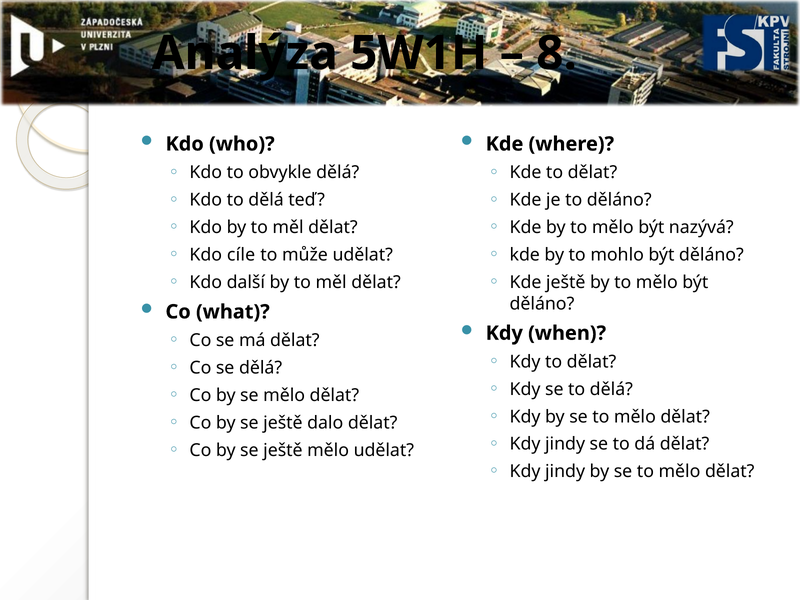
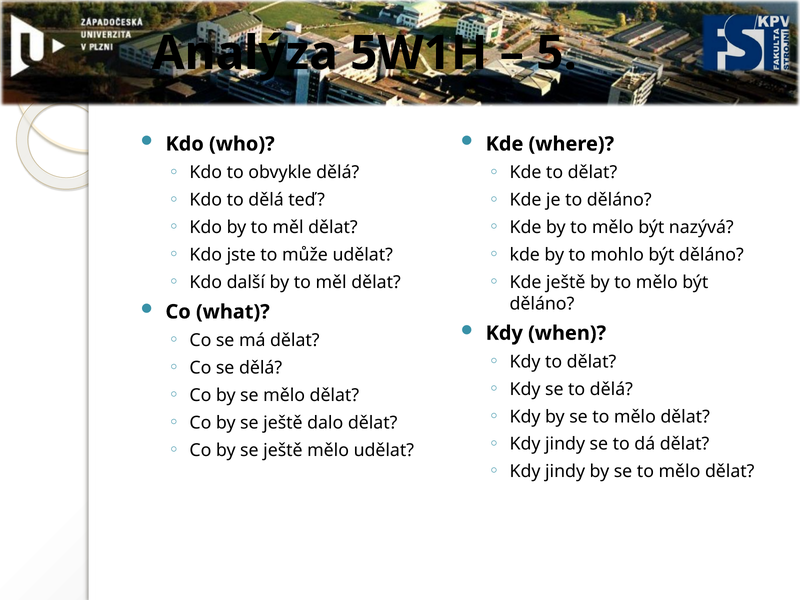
8: 8 -> 5
cíle: cíle -> jste
